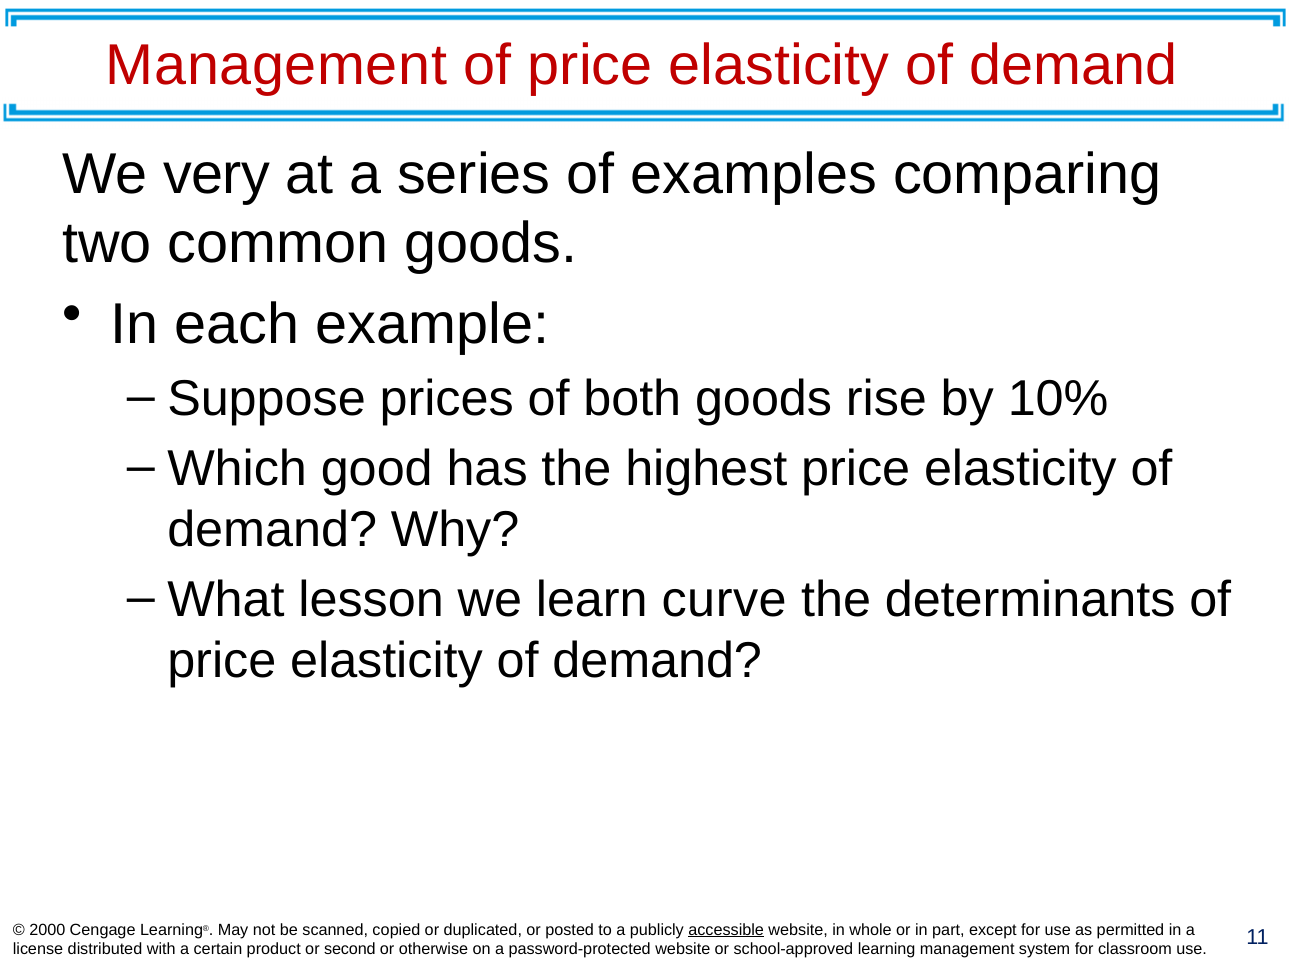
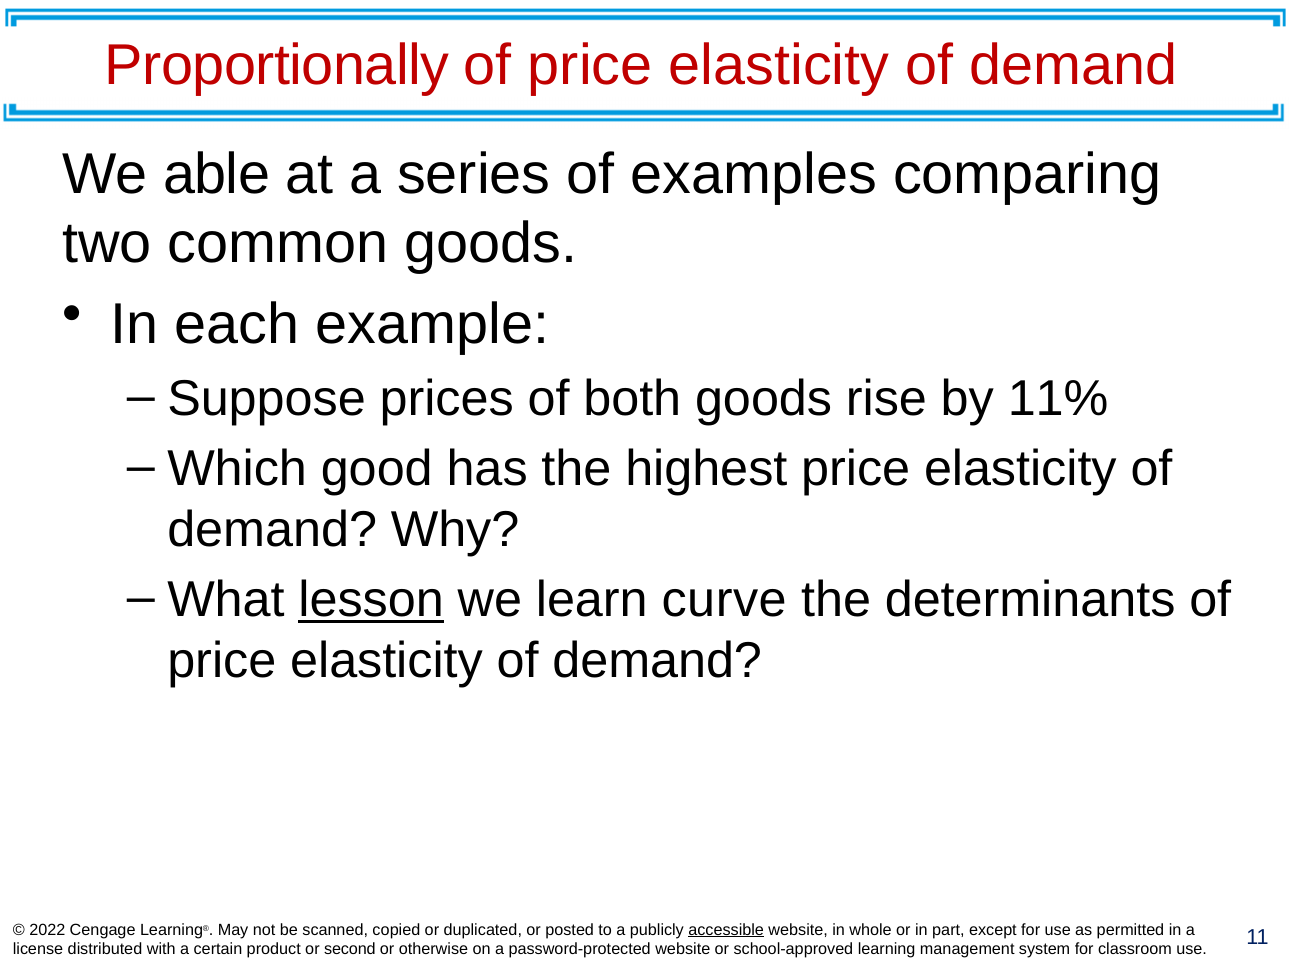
Management at (277, 65): Management -> Proportionally
very: very -> able
10%: 10% -> 11%
lesson underline: none -> present
2000: 2000 -> 2022
